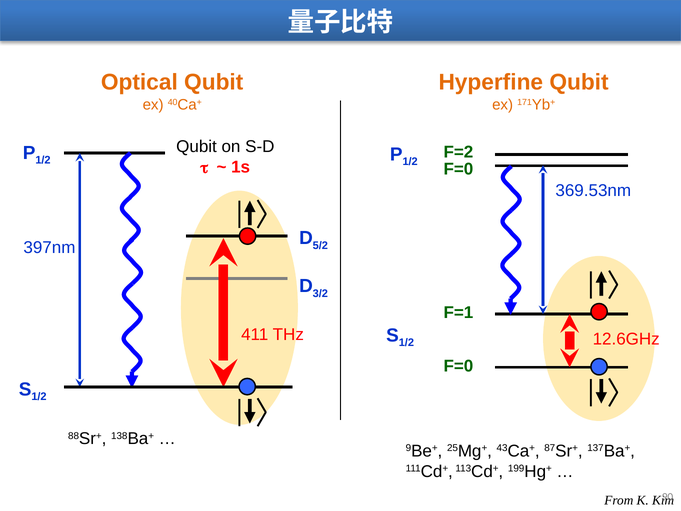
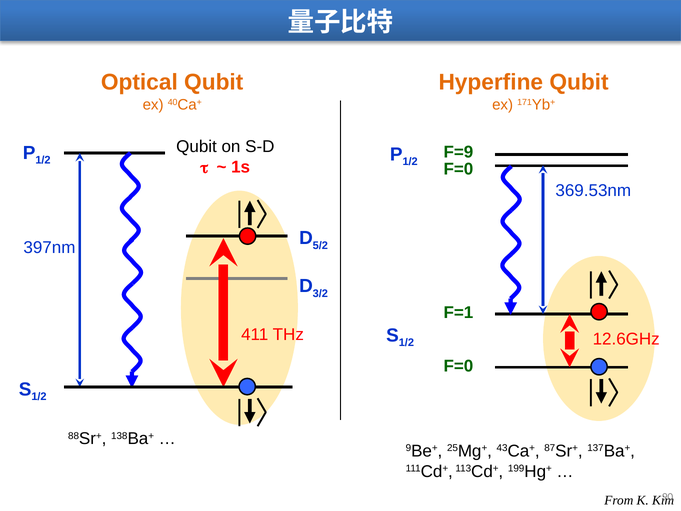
F=2: F=2 -> F=9
